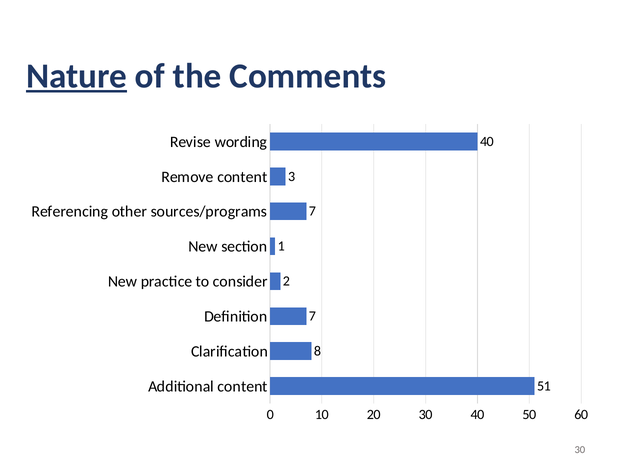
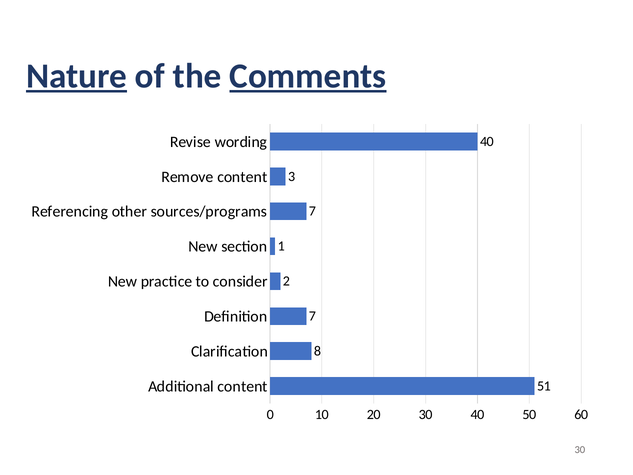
Comments underline: none -> present
